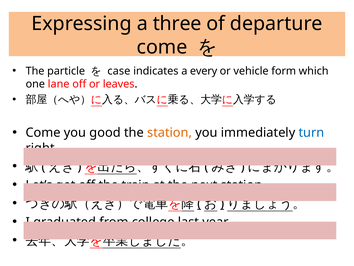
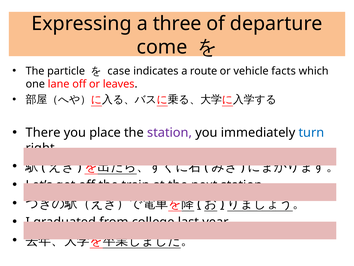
every: every -> route
form: form -> facts
Come at (43, 132): Come -> There
good: good -> place
station at (170, 132) colour: orange -> purple
